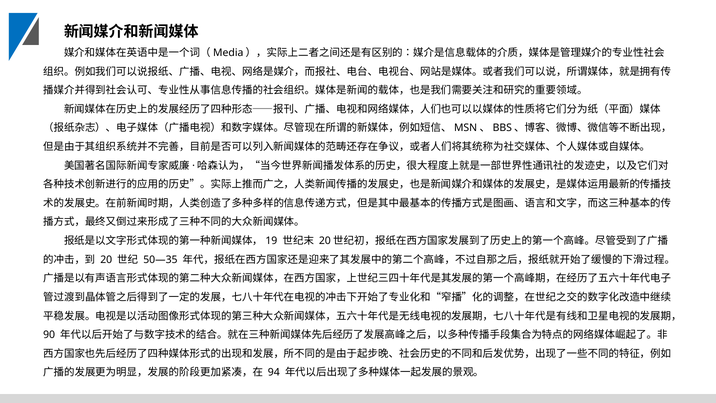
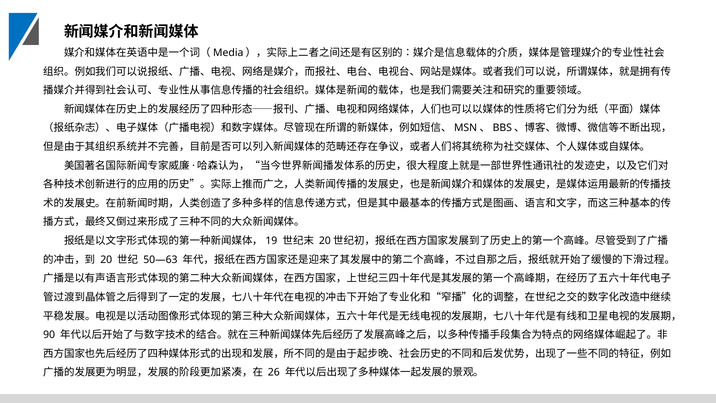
50—35: 50—35 -> 50—63
94: 94 -> 26
